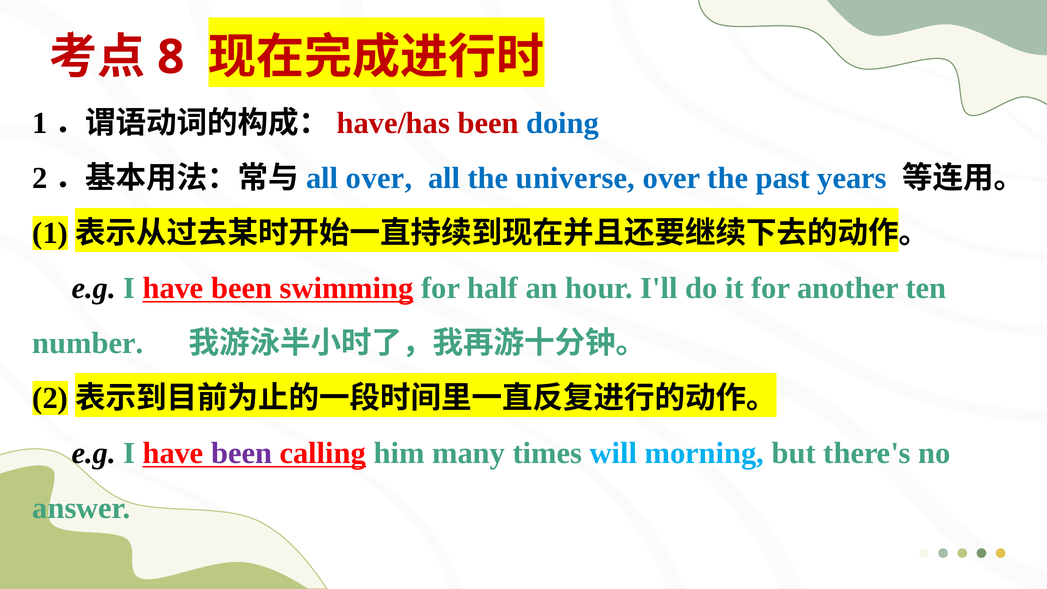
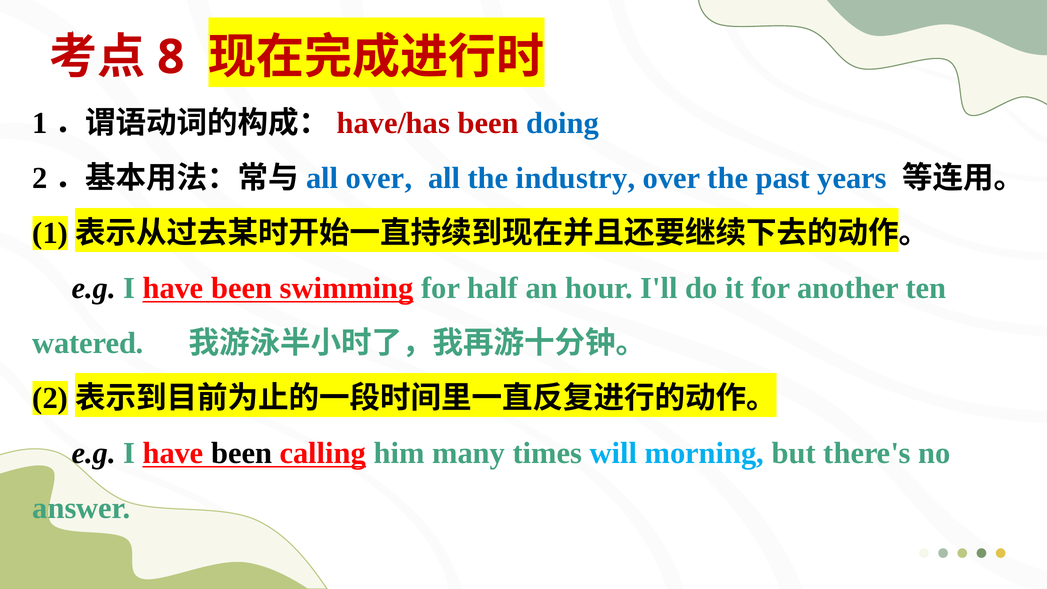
universe: universe -> industry
number: number -> watered
been at (242, 453) colour: purple -> black
